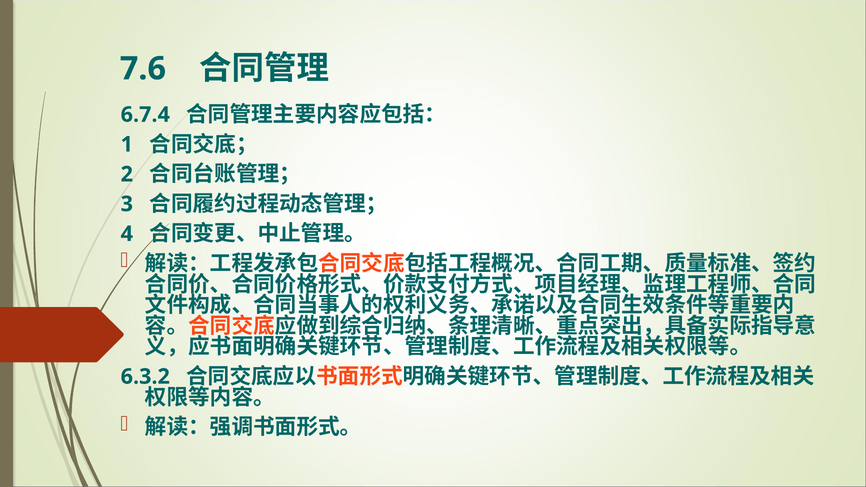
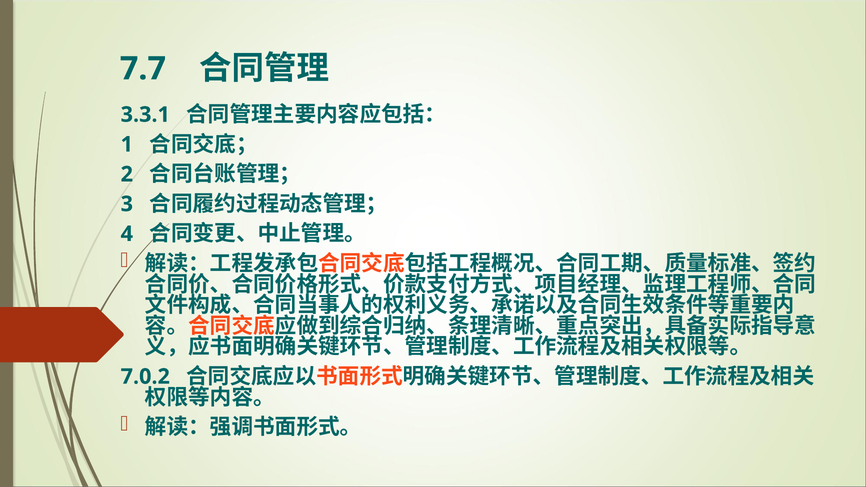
7.6: 7.6 -> 7.7
6.7.4: 6.7.4 -> 3.3.1
6.3.2: 6.3.2 -> 7.0.2
